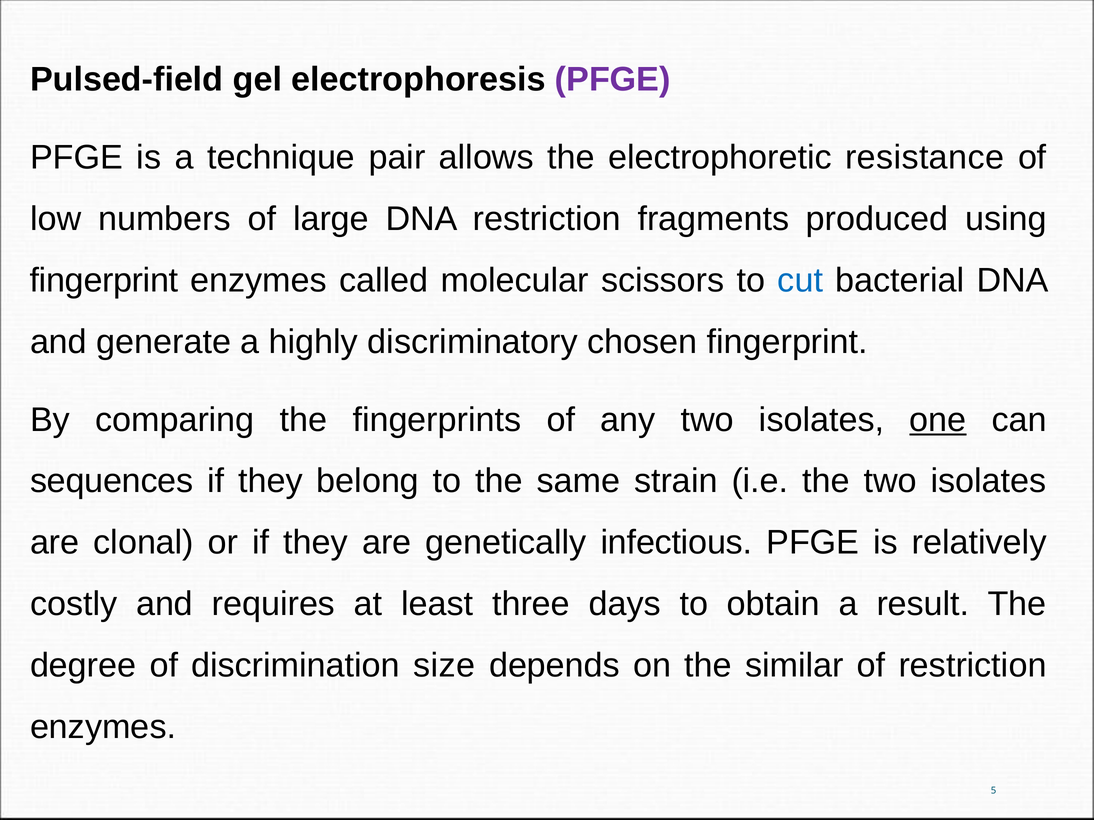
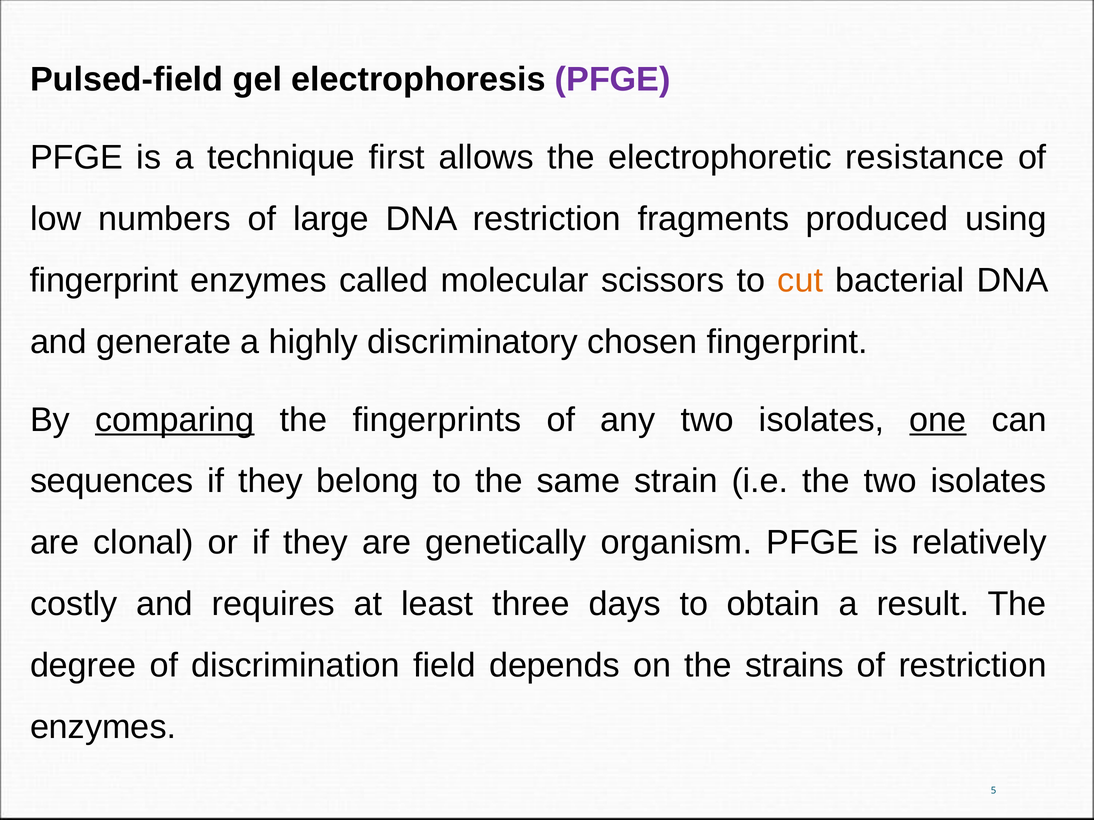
pair: pair -> first
cut colour: blue -> orange
comparing underline: none -> present
infectious: infectious -> organism
size: size -> field
similar: similar -> strains
